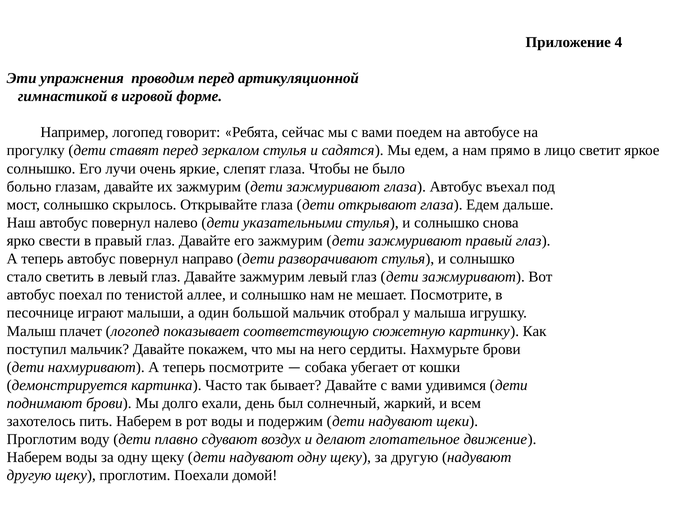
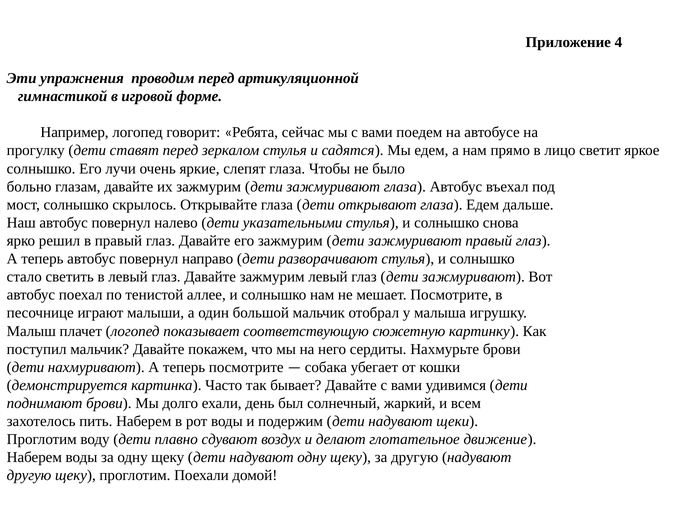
свести: свести -> решил
